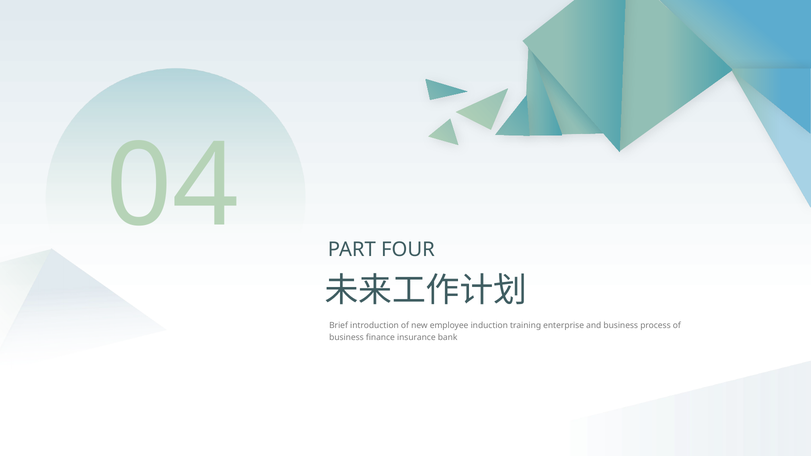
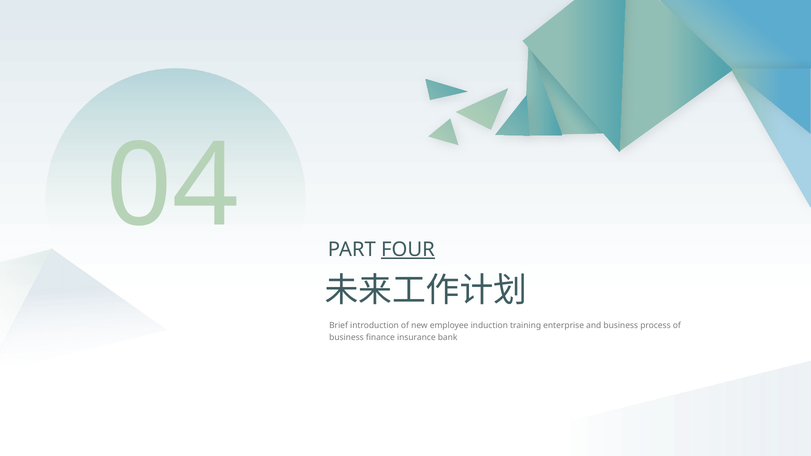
FOUR underline: none -> present
